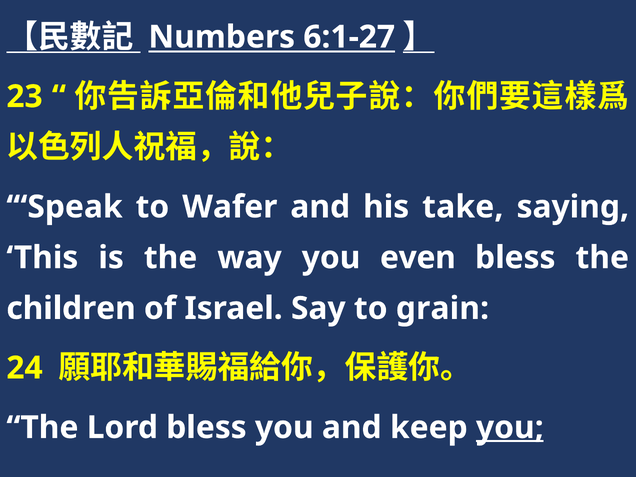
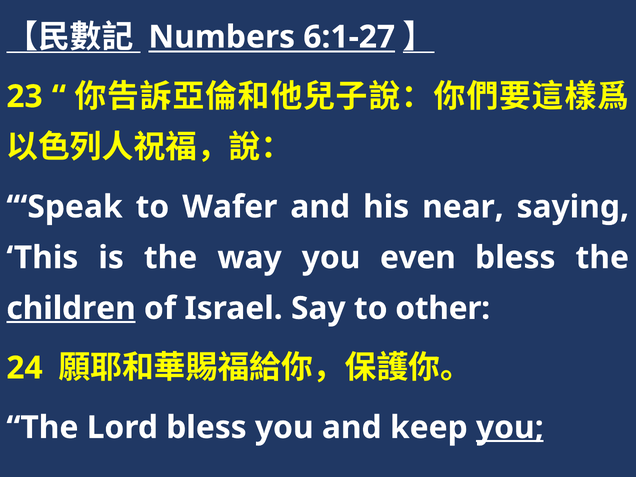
take: take -> near
children underline: none -> present
grain: grain -> other
